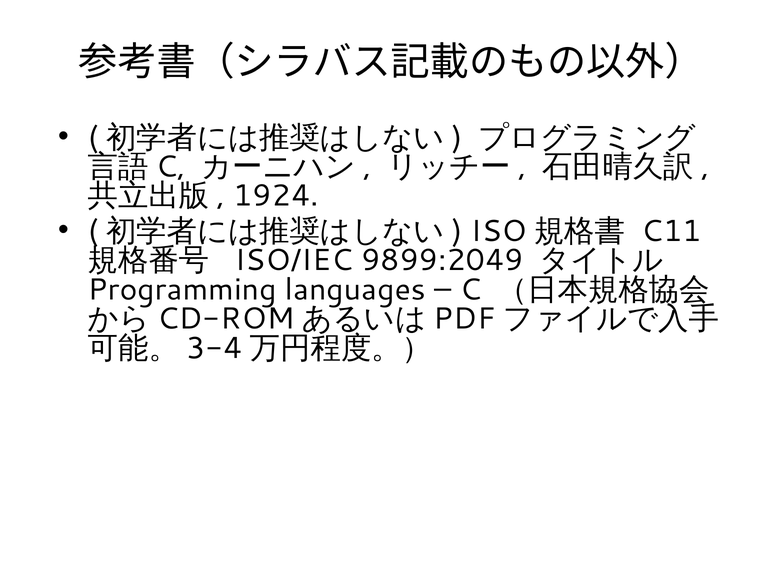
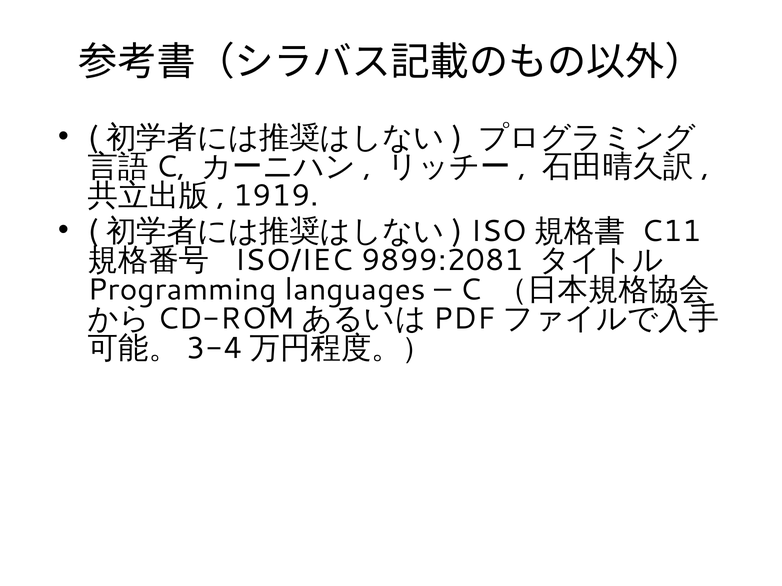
1924: 1924 -> 1919
9899:2049: 9899:2049 -> 9899:2081
